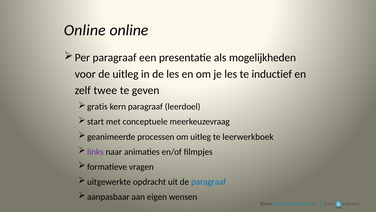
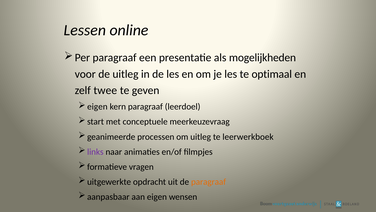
Online at (85, 30): Online -> Lessen
inductief: inductief -> optimaal
gratis at (97, 106): gratis -> eigen
paragraaf at (209, 181) colour: blue -> orange
